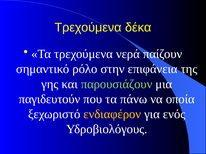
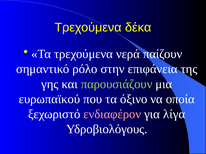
παγιδευτούν: παγιδευτούν -> ευρωπαϊκού
πάνω: πάνω -> όξινο
ενδιαφέρον colour: yellow -> pink
ενός: ενός -> λίγα
